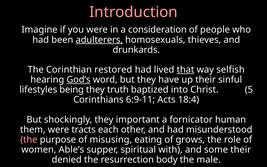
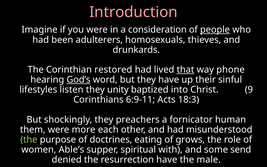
people underline: none -> present
adulterers underline: present -> none
selfish: selfish -> phone
being: being -> listen
truth: truth -> unity
5: 5 -> 9
18:4: 18:4 -> 18:3
important: important -> preachers
tracts: tracts -> more
the at (29, 140) colour: pink -> light green
misusing: misusing -> doctrines
some their: their -> send
resurrection body: body -> have
